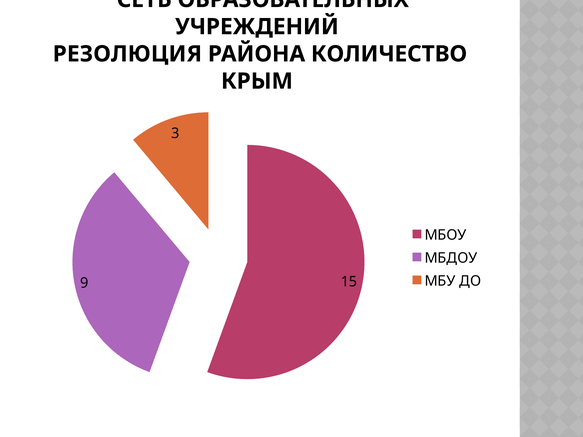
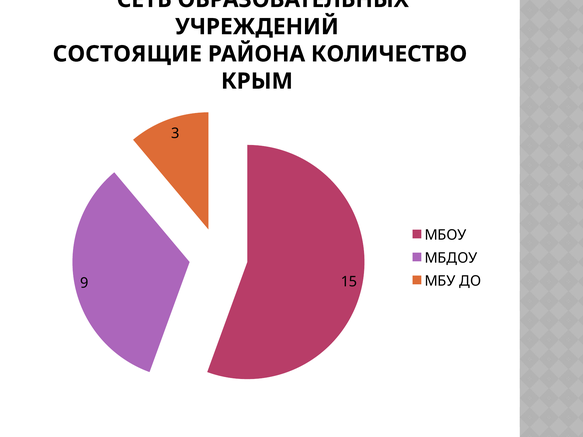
РЕЗОЛЮЦИЯ: РЕЗОЛЮЦИЯ -> СОСТОЯЩИЕ
